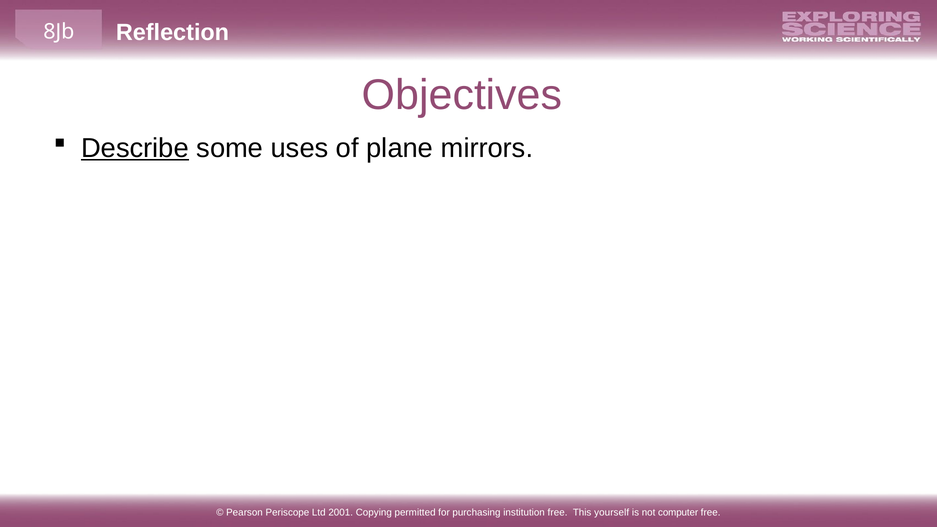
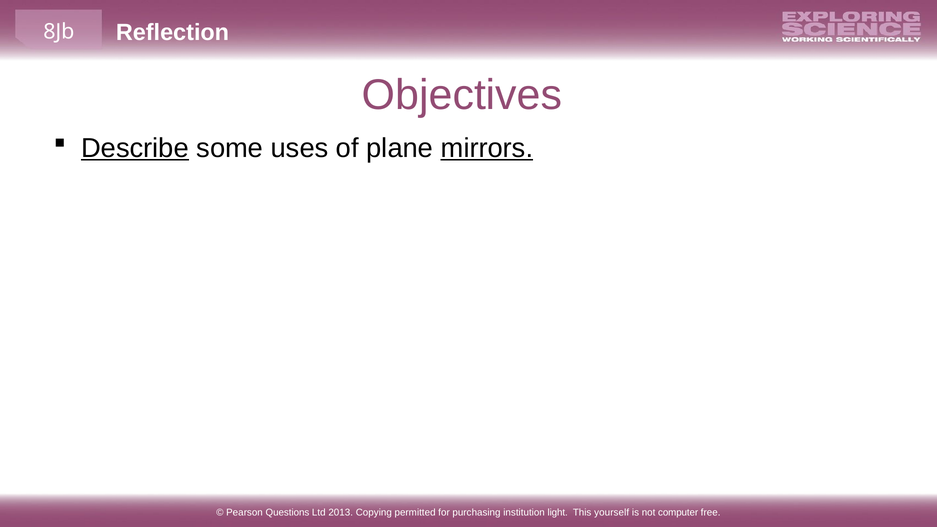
mirrors underline: none -> present
Periscope: Periscope -> Questions
2001: 2001 -> 2013
institution free: free -> light
